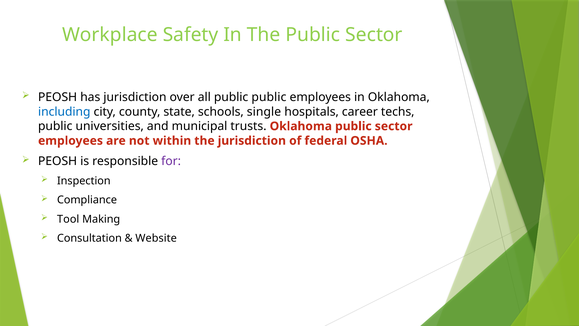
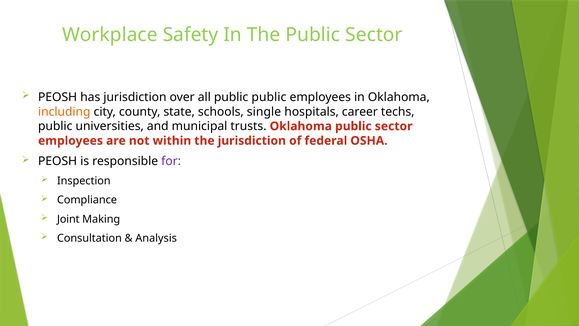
including colour: blue -> orange
Tool: Tool -> Joint
Website: Website -> Analysis
